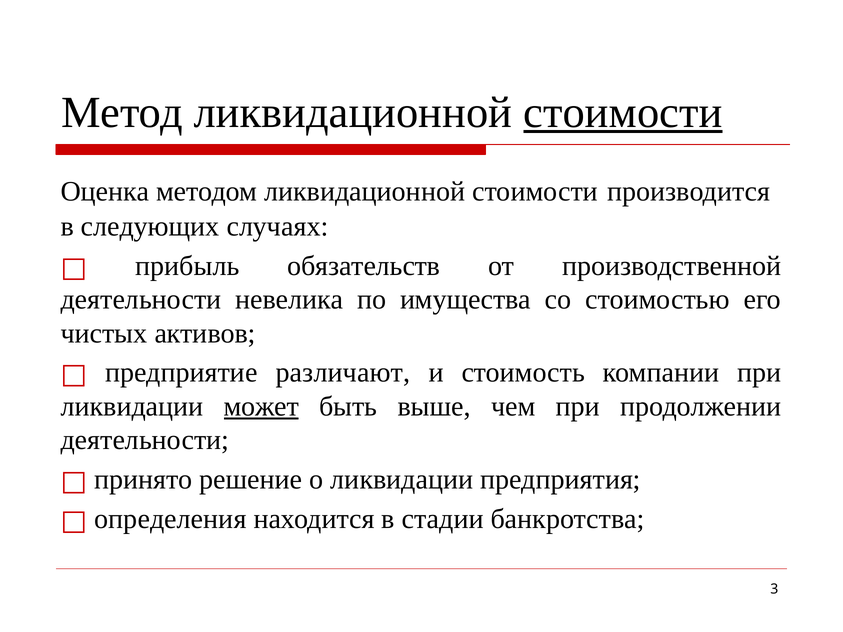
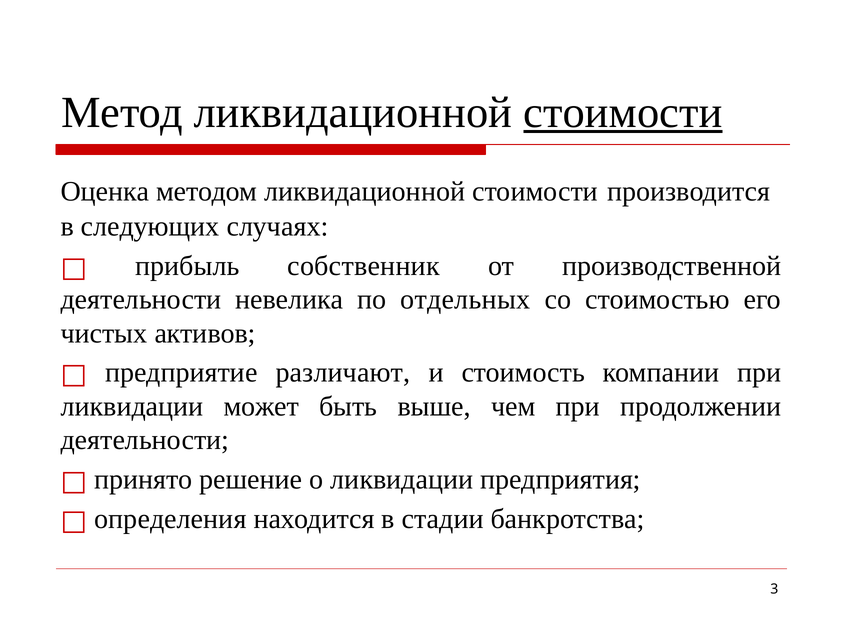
обязательств: обязательств -> собственник
имущества: имущества -> отдельных
может underline: present -> none
